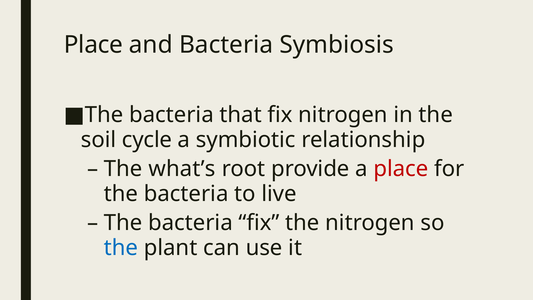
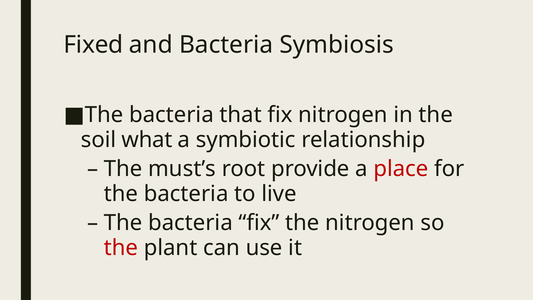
Place at (93, 45): Place -> Fixed
cycle: cycle -> what
what’s: what’s -> must’s
the at (121, 248) colour: blue -> red
